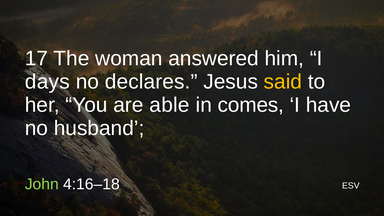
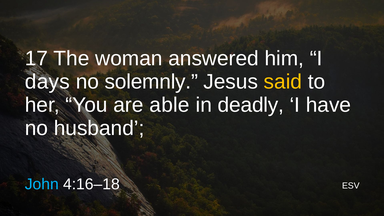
declares: declares -> solemnly
comes: comes -> deadly
John colour: light green -> light blue
